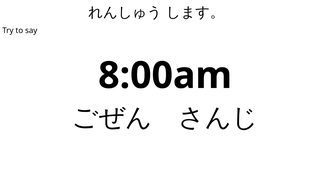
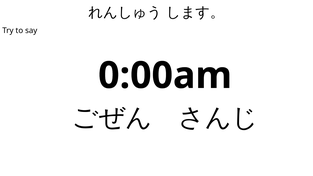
8:00am: 8:00am -> 0:00am
